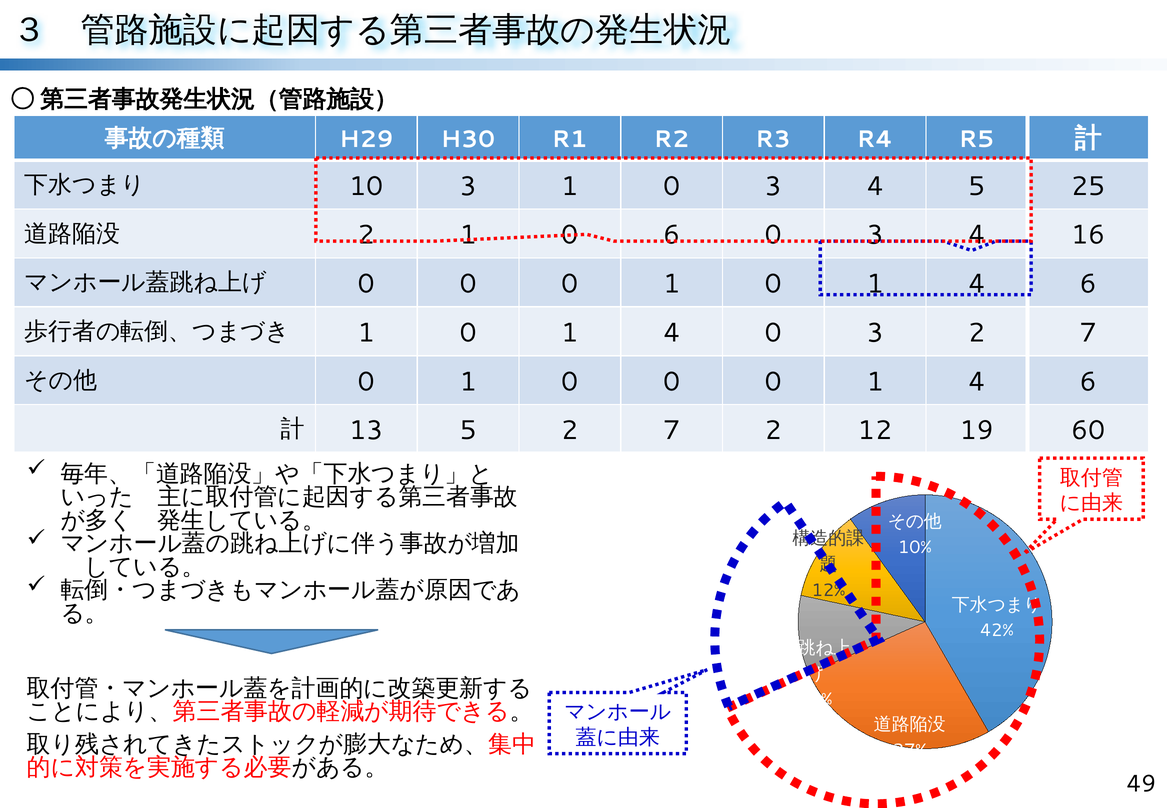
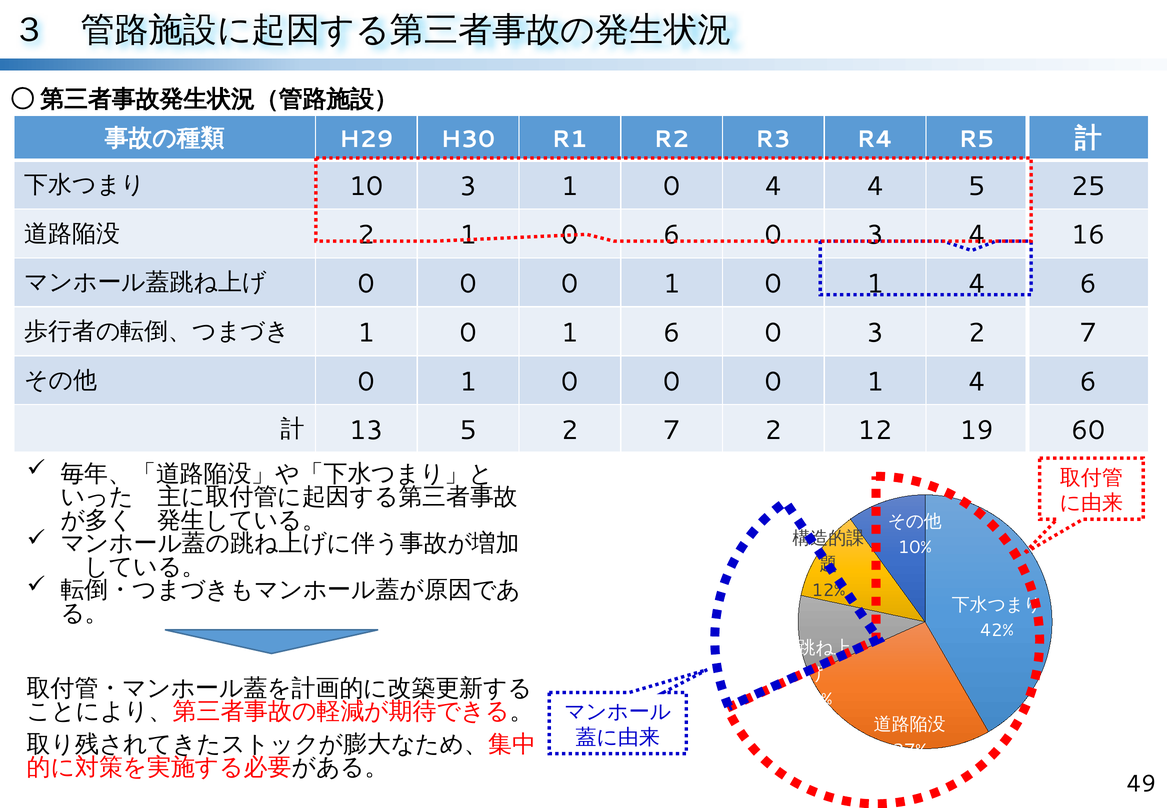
1 0 3: 3 -> 4
4 at (672, 333): 4 -> 6
